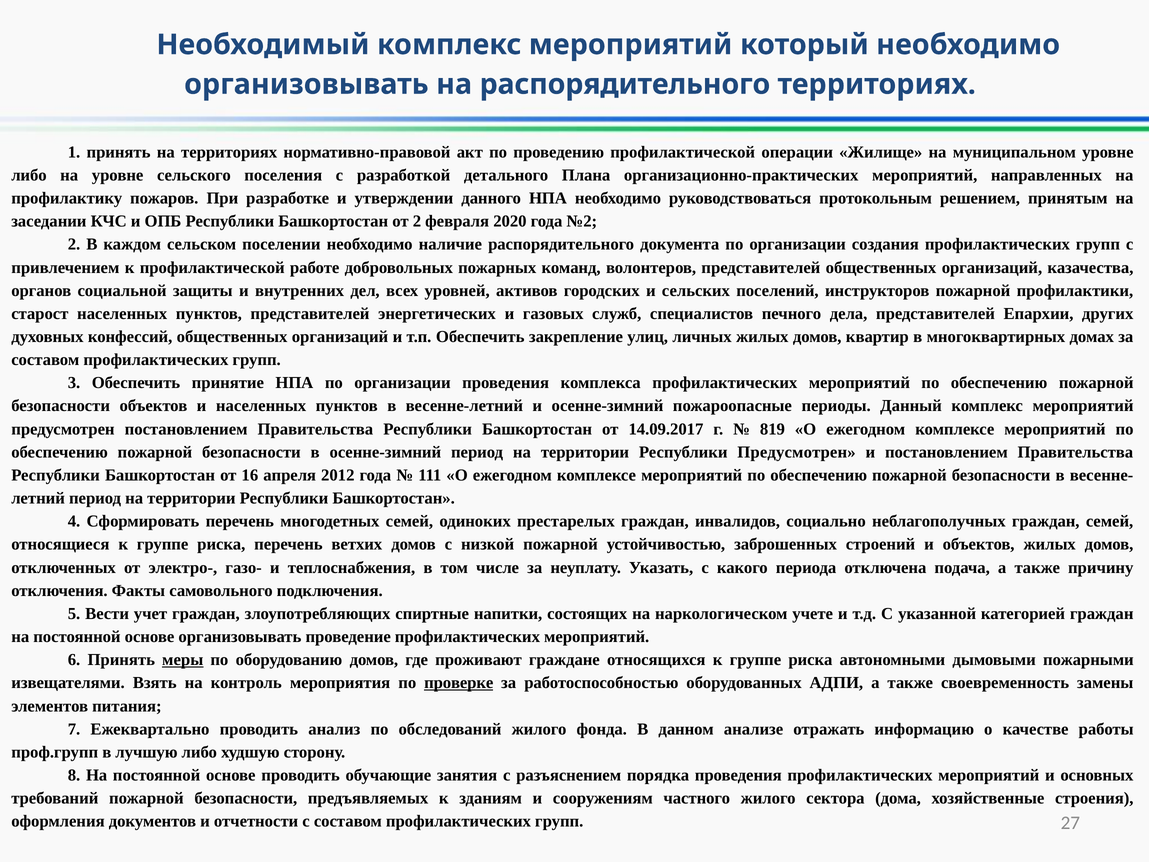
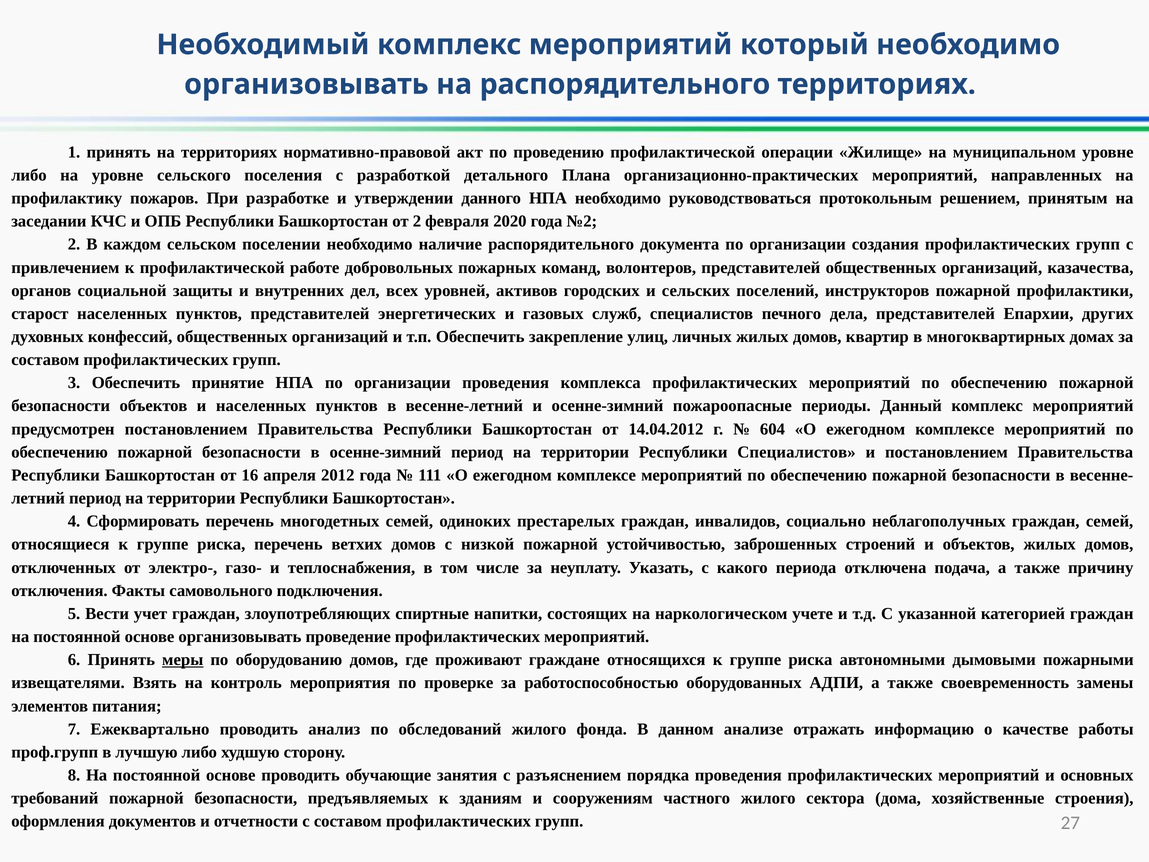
14.09.2017: 14.09.2017 -> 14.04.2012
819: 819 -> 604
Республики Предусмотрен: Предусмотрен -> Специалистов
проверке underline: present -> none
